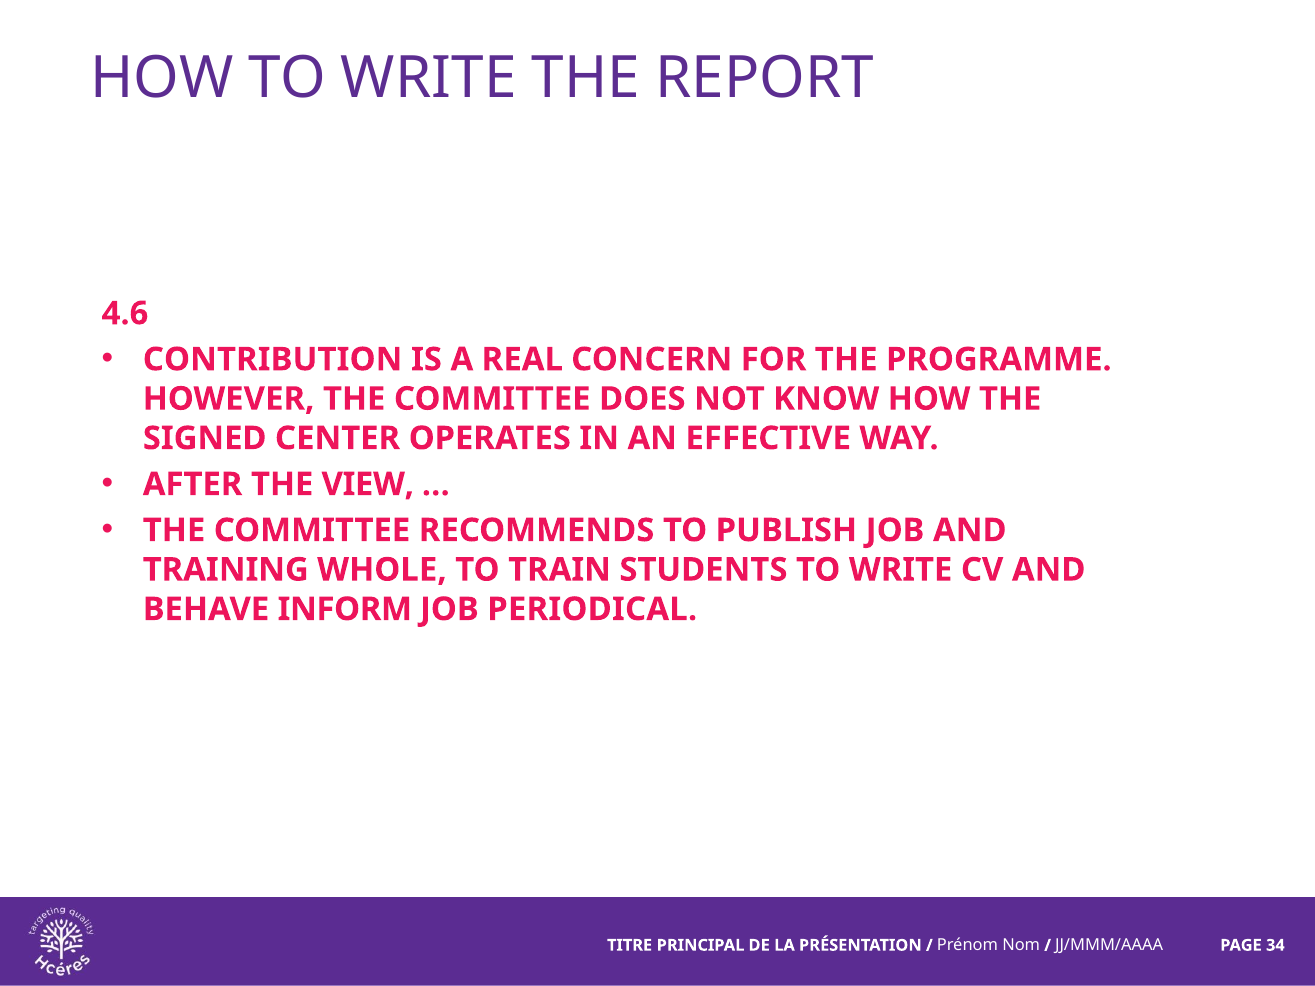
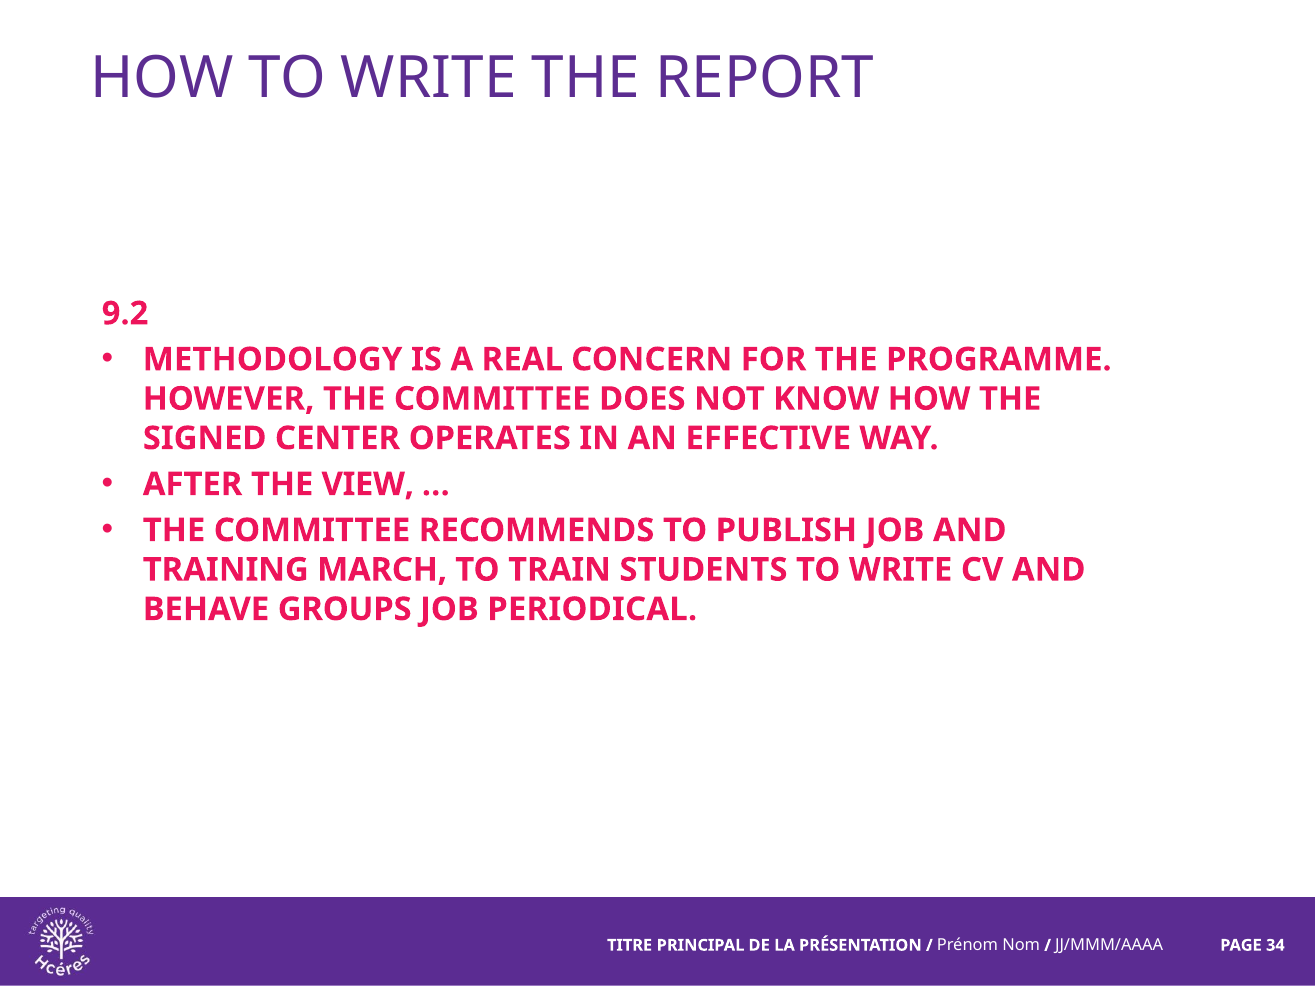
4.6: 4.6 -> 9.2
CONTRIBUTION: CONTRIBUTION -> METHODOLOGY
WHOLE: WHOLE -> MARCH
INFORM: INFORM -> GROUPS
